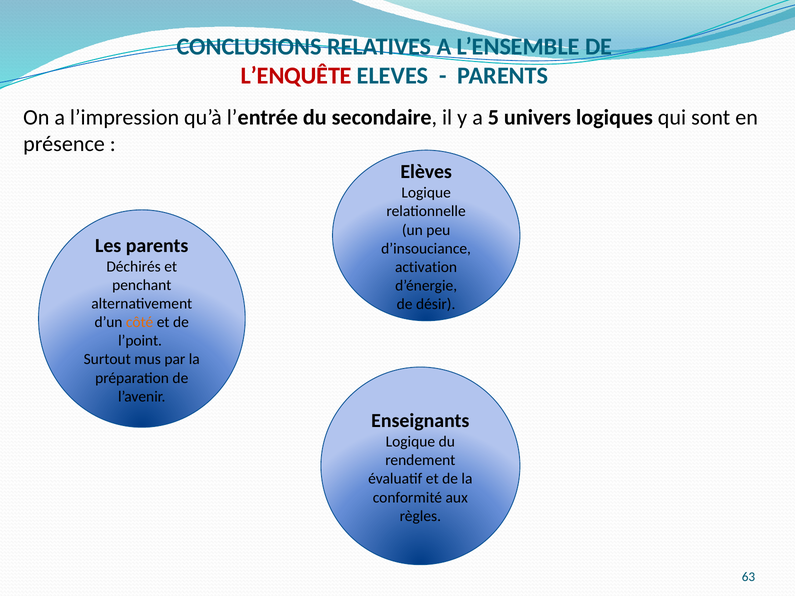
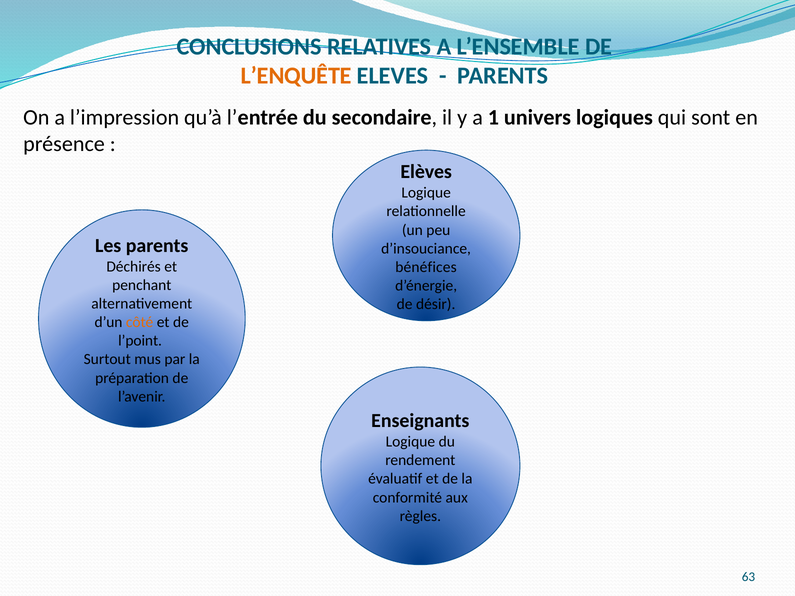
L’ENQUÊTE colour: red -> orange
5: 5 -> 1
activation: activation -> bénéfices
